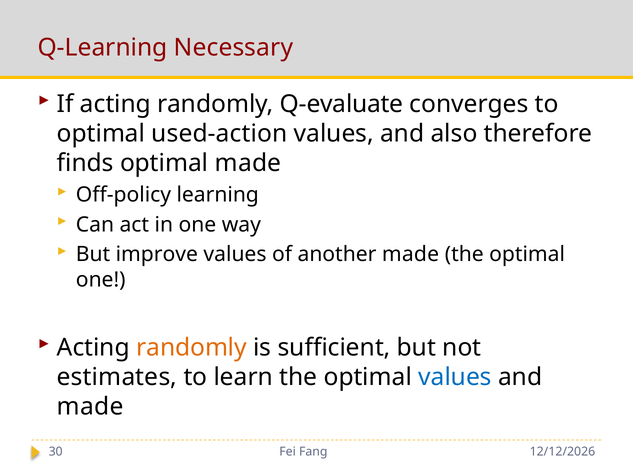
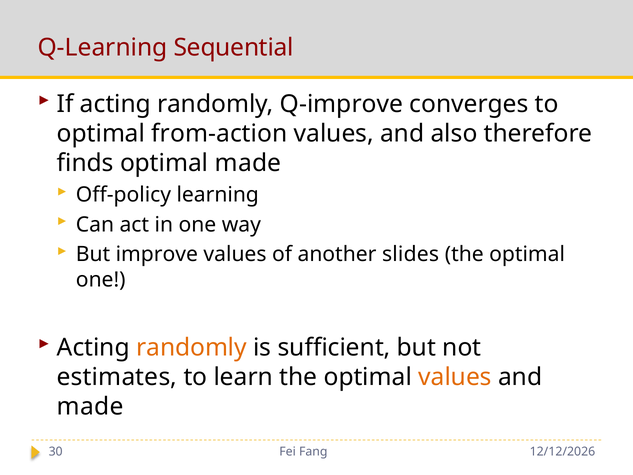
Necessary: Necessary -> Sequential
Q-evaluate: Q-evaluate -> Q-improve
used-action: used-action -> from-action
another made: made -> slides
values at (455, 377) colour: blue -> orange
